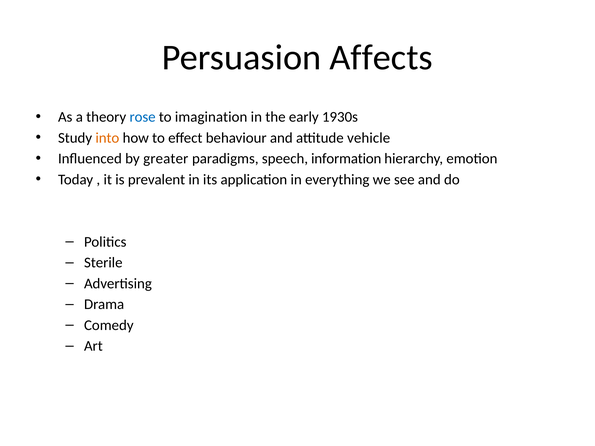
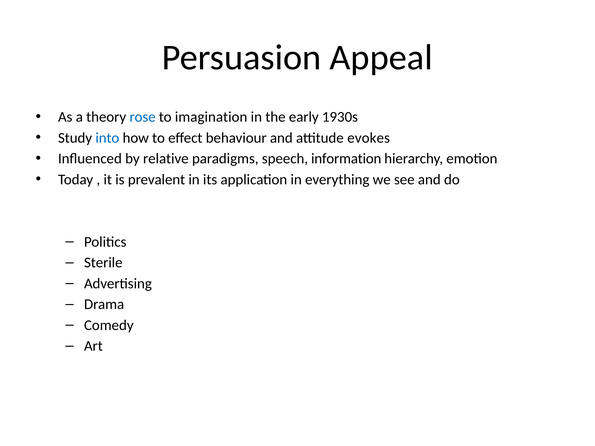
Affects: Affects -> Appeal
into colour: orange -> blue
vehicle: vehicle -> evokes
greater: greater -> relative
